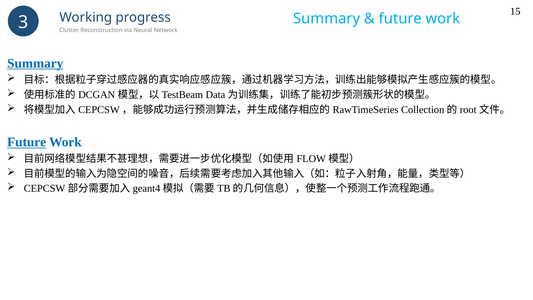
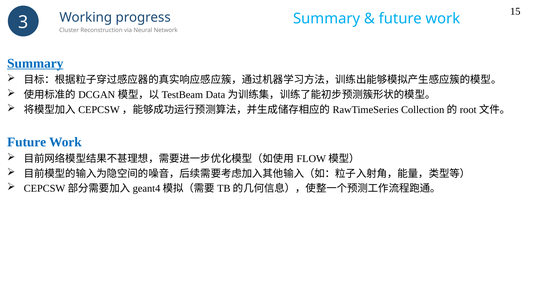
Future at (27, 142) underline: present -> none
